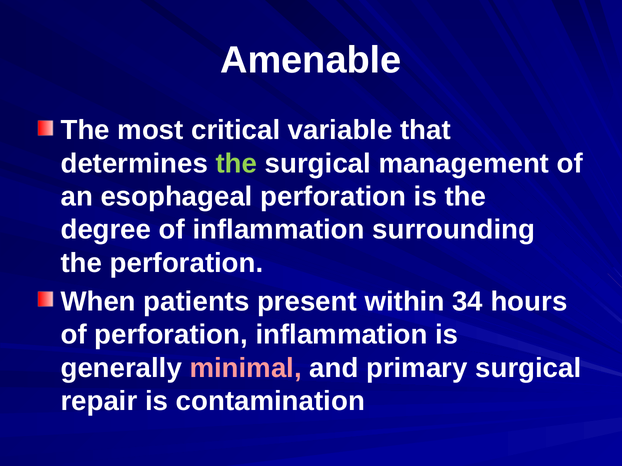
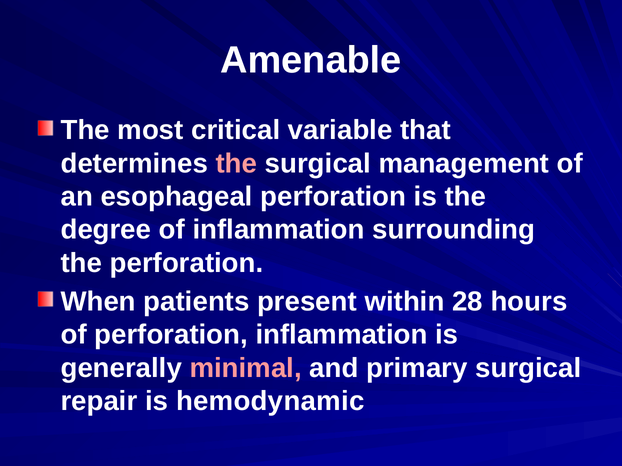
the at (237, 164) colour: light green -> pink
34: 34 -> 28
contamination: contamination -> hemodynamic
